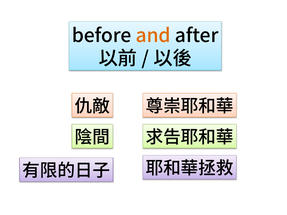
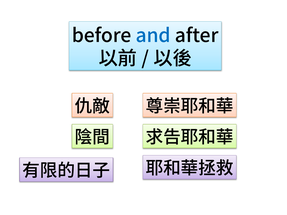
and colour: orange -> blue
